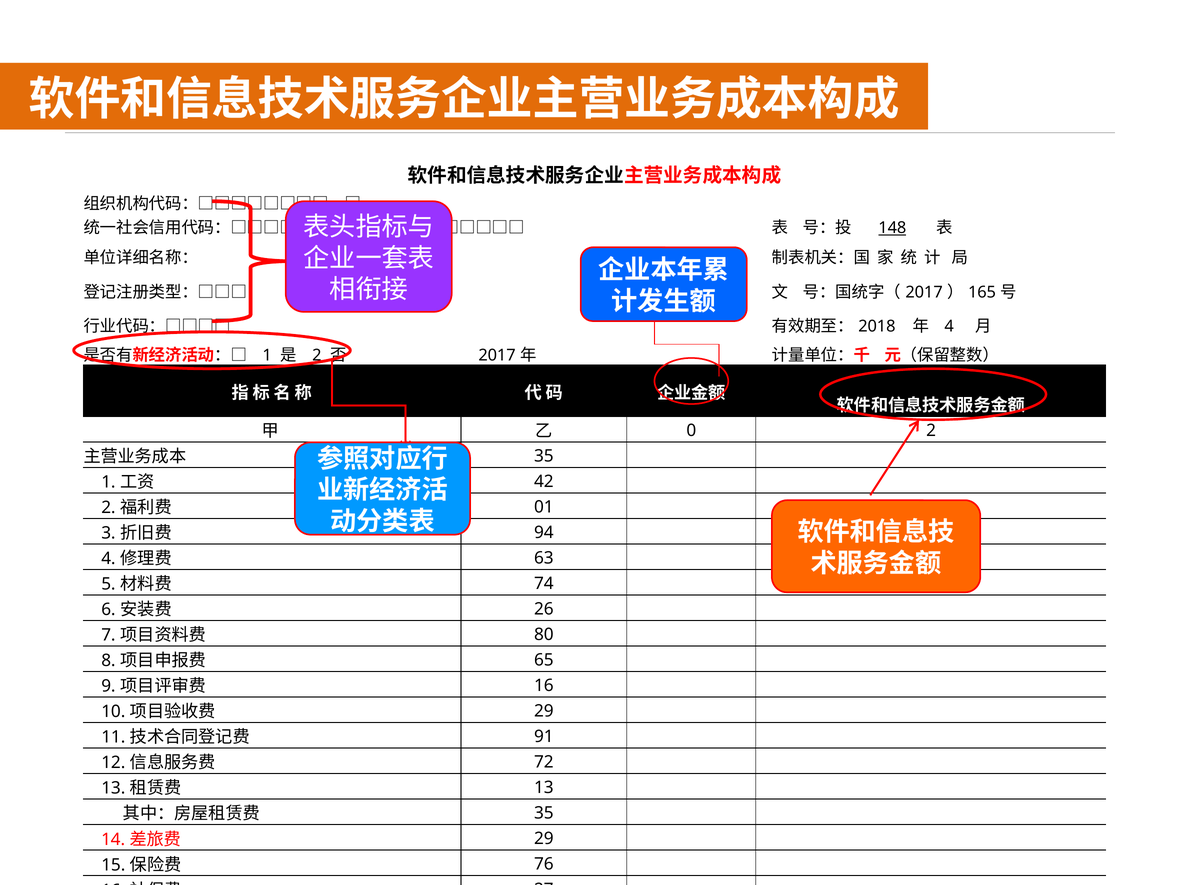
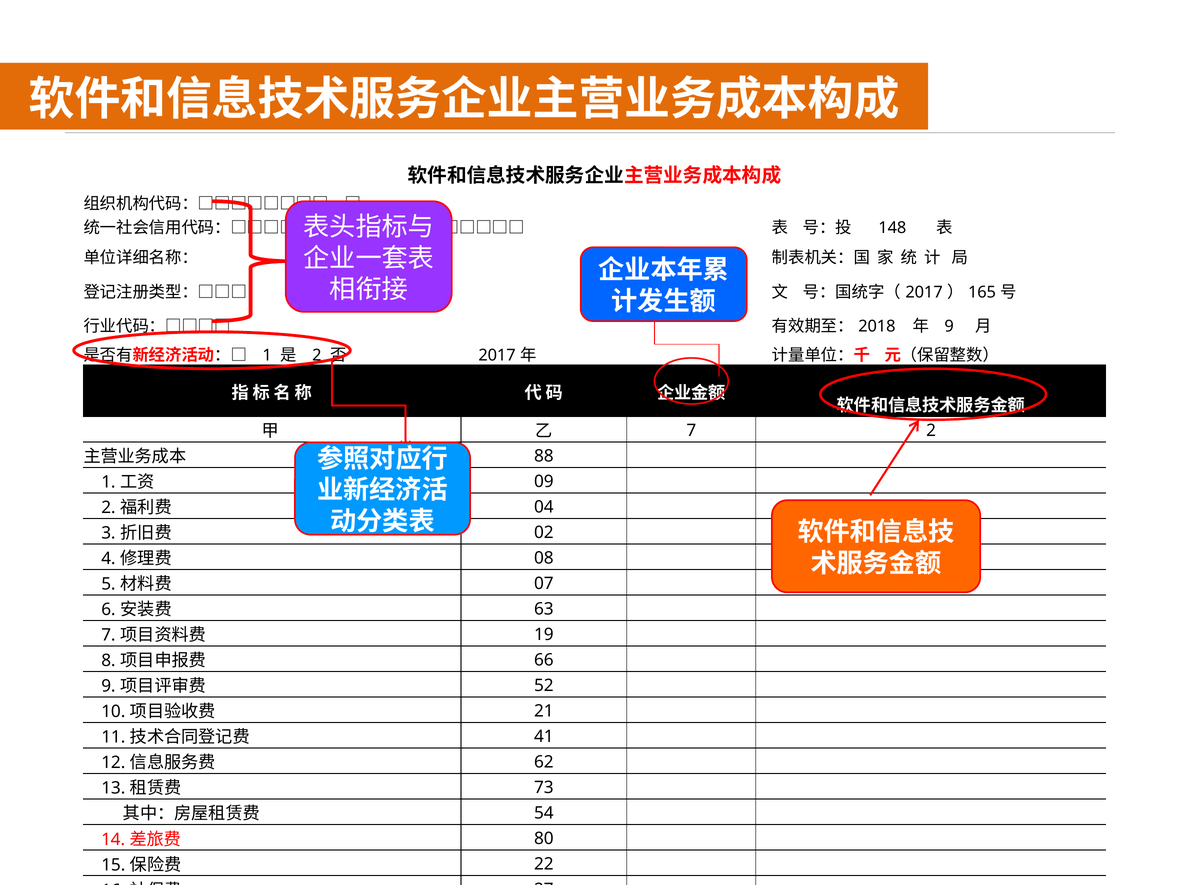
148 underline: present -> none
4 at (949, 326): 4 -> 9
0 at (691, 430): 0 -> 7
35 at (544, 456): 35 -> 88
42: 42 -> 09
01: 01 -> 04
94: 94 -> 02
63: 63 -> 08
74: 74 -> 07
26: 26 -> 63
80: 80 -> 19
65: 65 -> 66
16 at (544, 686): 16 -> 52
29 at (544, 711): 29 -> 21
91: 91 -> 41
72: 72 -> 62
13 at (544, 788): 13 -> 73
35 at (544, 813): 35 -> 54
29 at (544, 839): 29 -> 80
76: 76 -> 22
